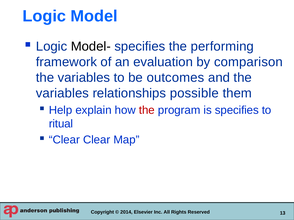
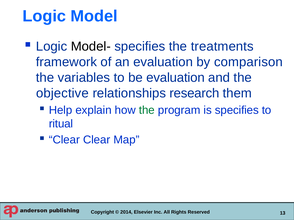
performing: performing -> treatments
be outcomes: outcomes -> evaluation
variables at (62, 93): variables -> objective
possible: possible -> research
the at (147, 110) colour: red -> green
